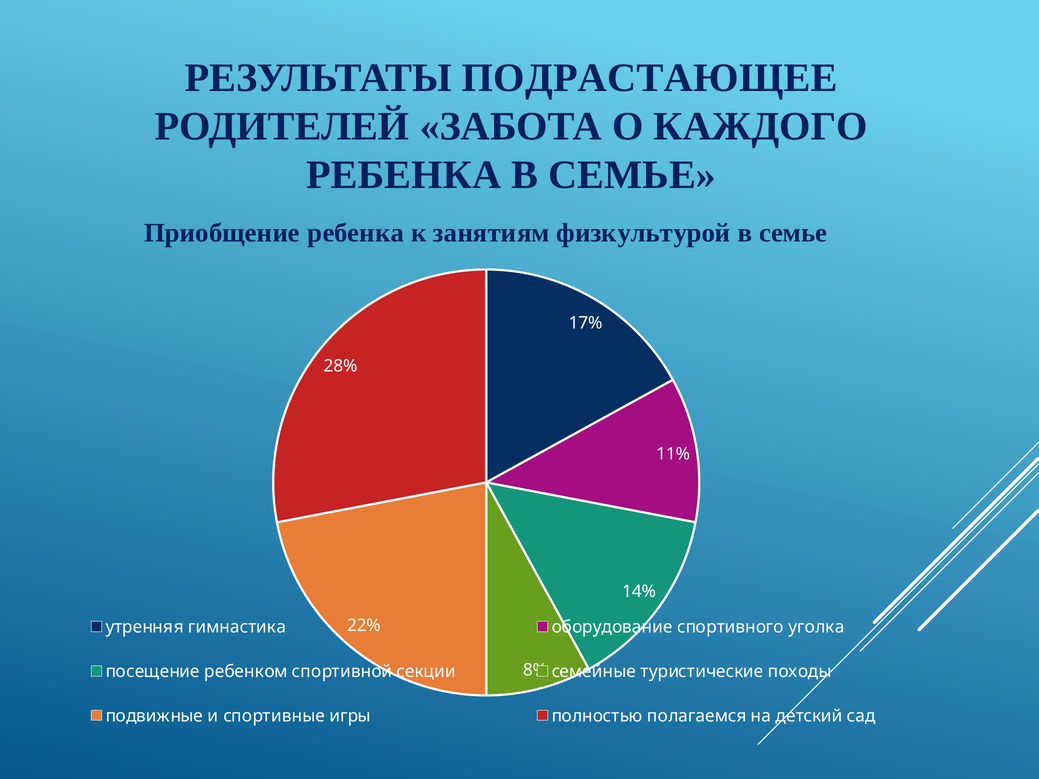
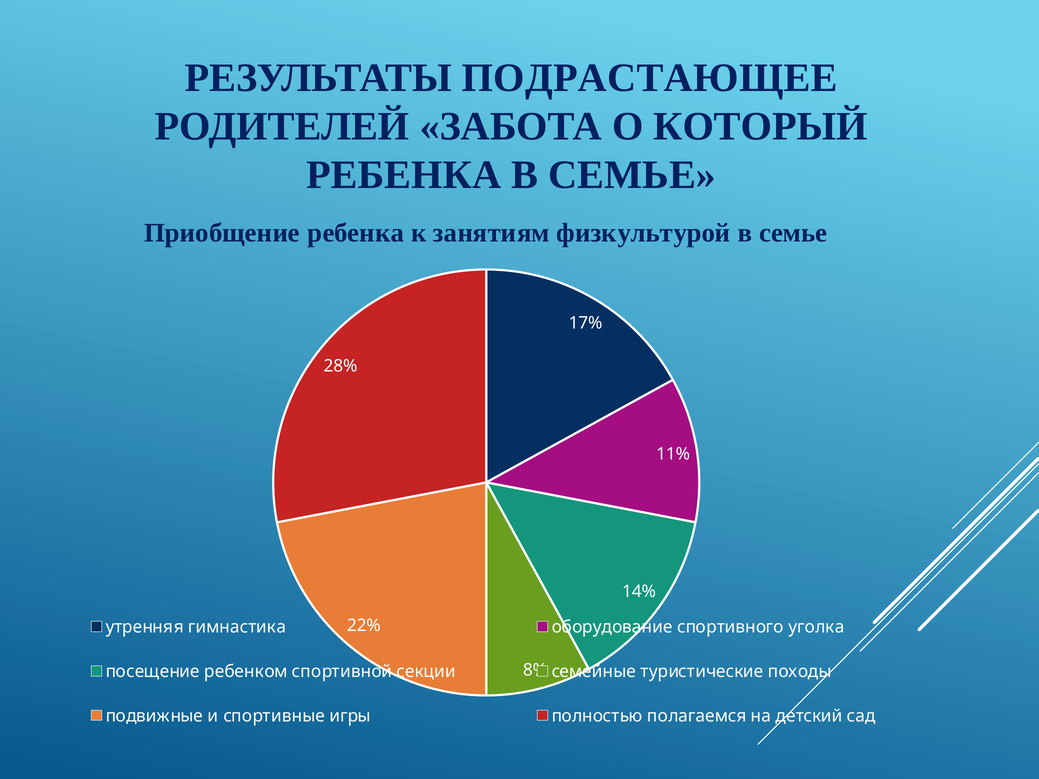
КАЖДОГО: КАЖДОГО -> КОТОРЫЙ
